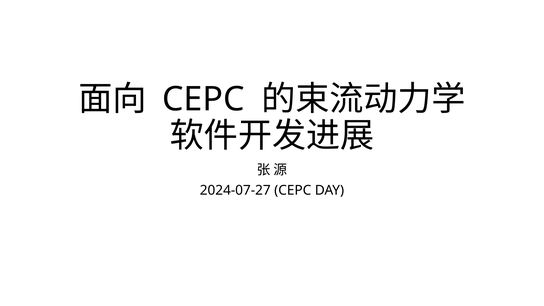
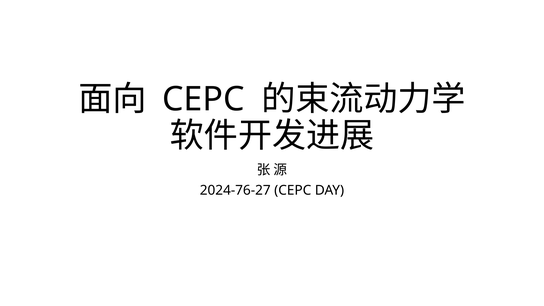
2024-07-27: 2024-07-27 -> 2024-76-27
